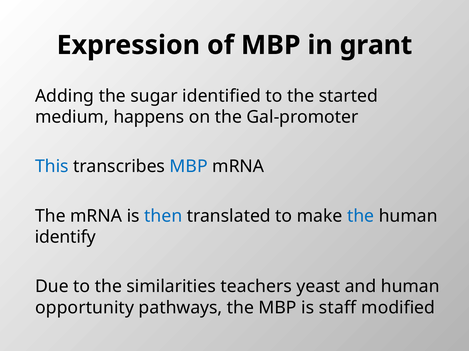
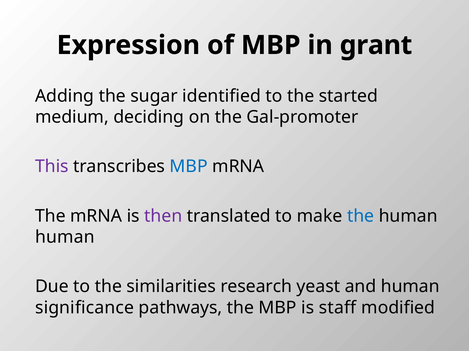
happens: happens -> deciding
This colour: blue -> purple
then colour: blue -> purple
identify at (65, 238): identify -> human
teachers: teachers -> research
opportunity: opportunity -> significance
